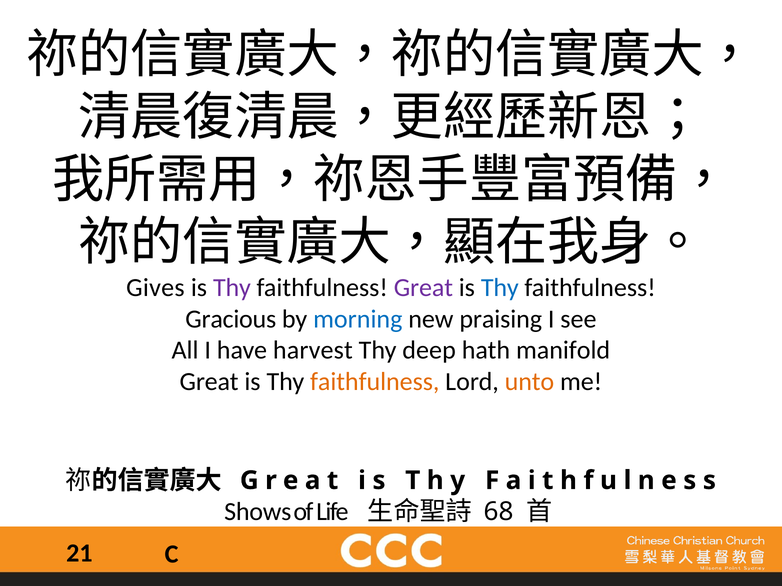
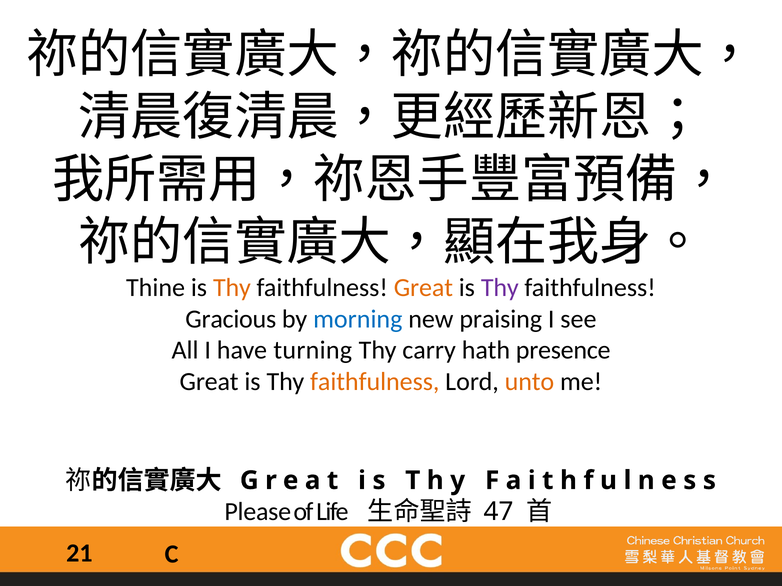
Gives: Gives -> Thine
Thy at (232, 288) colour: purple -> orange
Great at (423, 288) colour: purple -> orange
Thy at (500, 288) colour: blue -> purple
harvest: harvest -> turning
deep: deep -> carry
manifold: manifold -> presence
Shows: Shows -> Please
68: 68 -> 47
